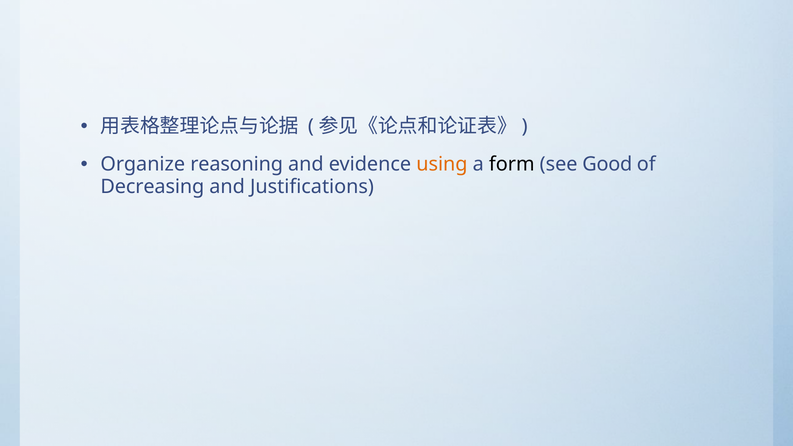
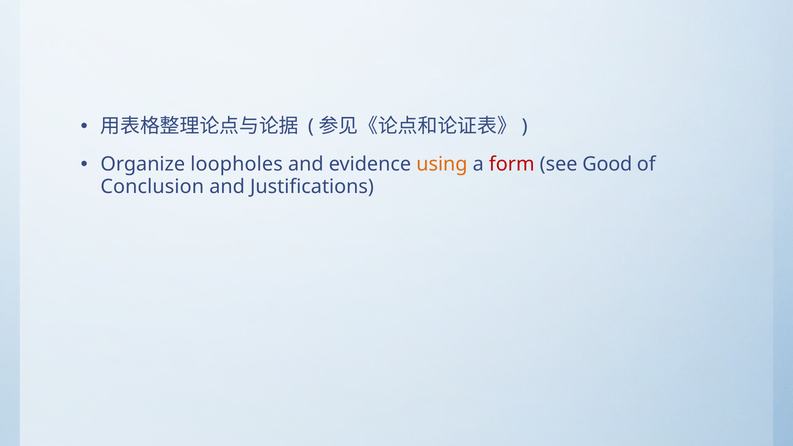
reasoning: reasoning -> loopholes
form colour: black -> red
Decreasing: Decreasing -> Conclusion
